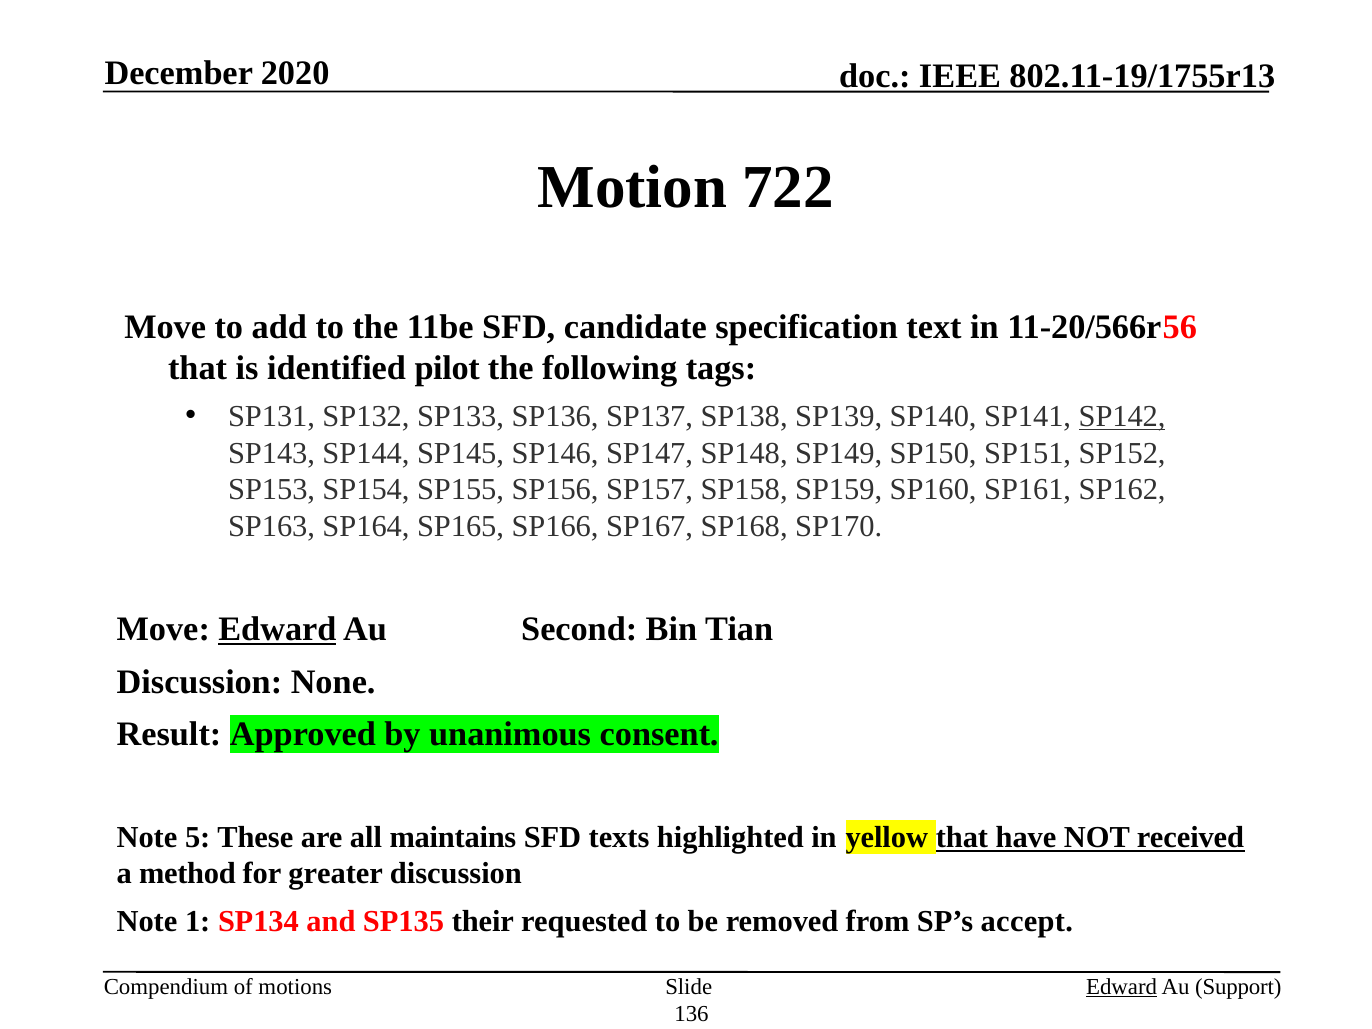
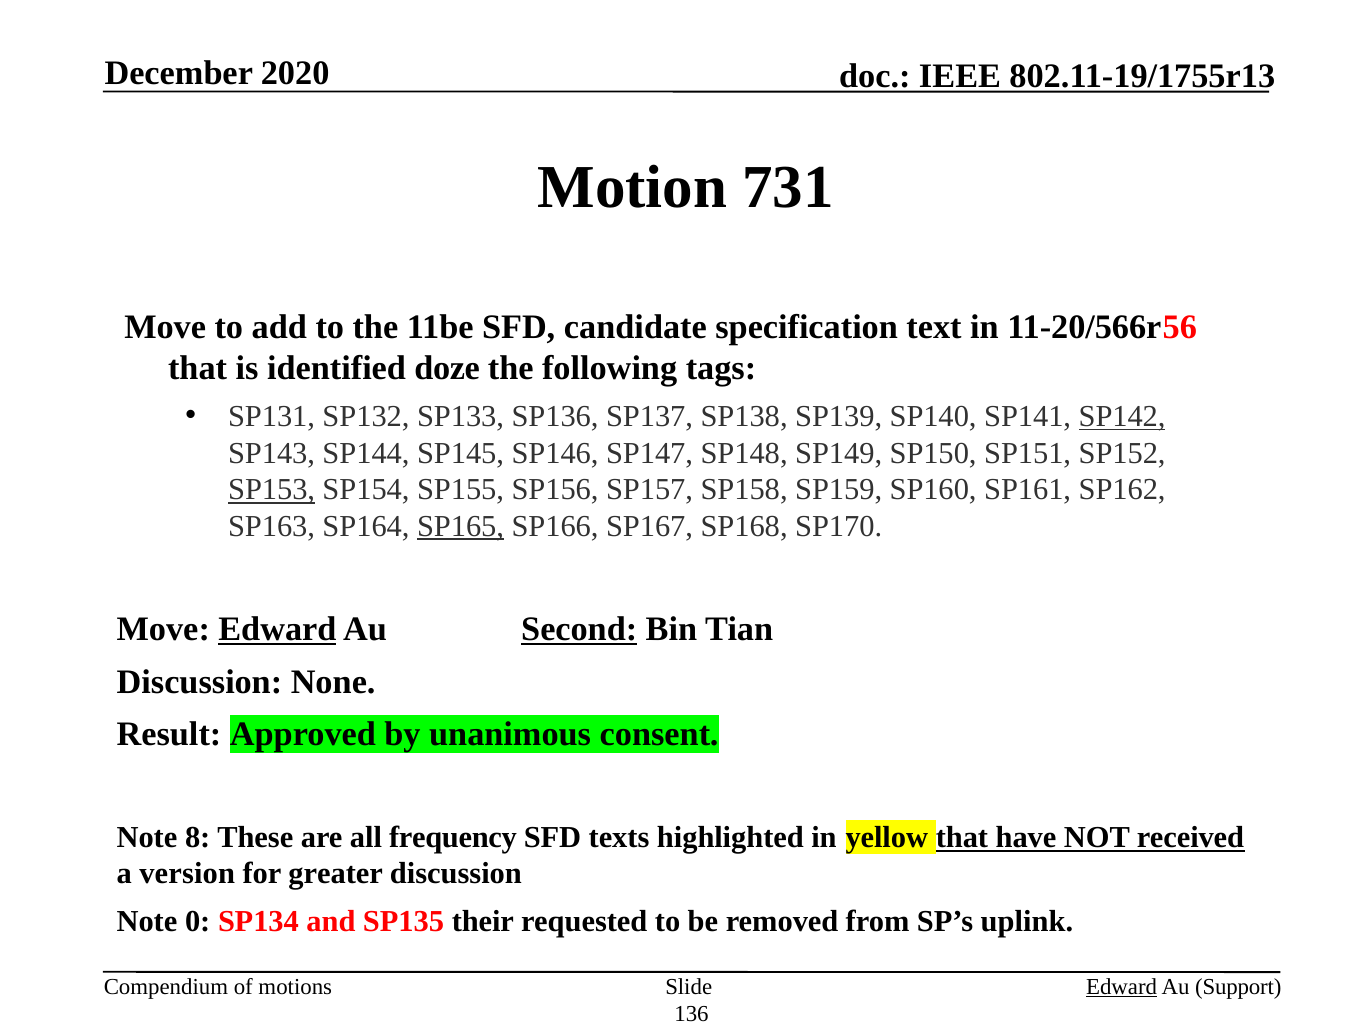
722: 722 -> 731
pilot: pilot -> doze
SP153 underline: none -> present
SP165 underline: none -> present
Second underline: none -> present
5: 5 -> 8
maintains: maintains -> frequency
method: method -> version
1: 1 -> 0
accept: accept -> uplink
